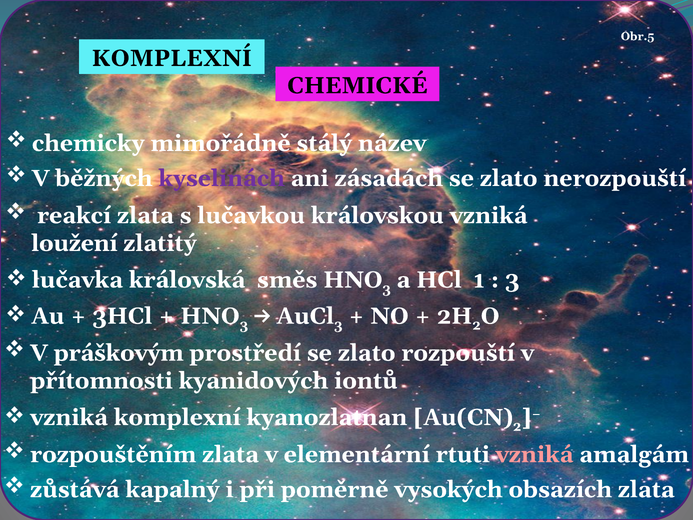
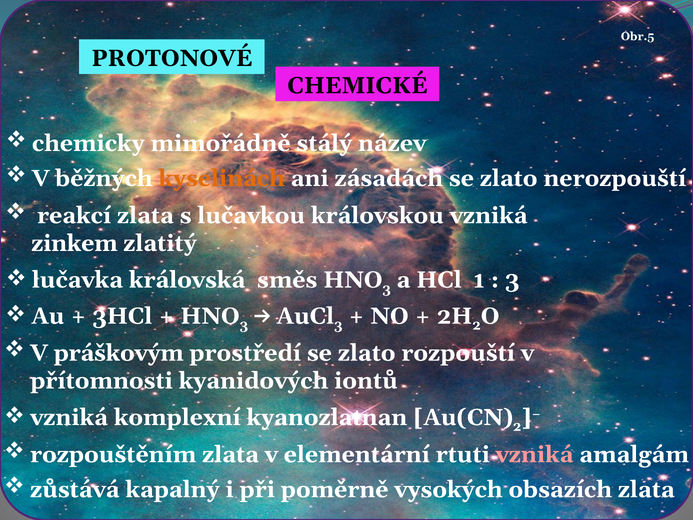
KOMPLEXNÍ at (172, 58): KOMPLEXNÍ -> PROTONOVÉ
kyselinách colour: purple -> orange
loužení: loužení -> zinkem
